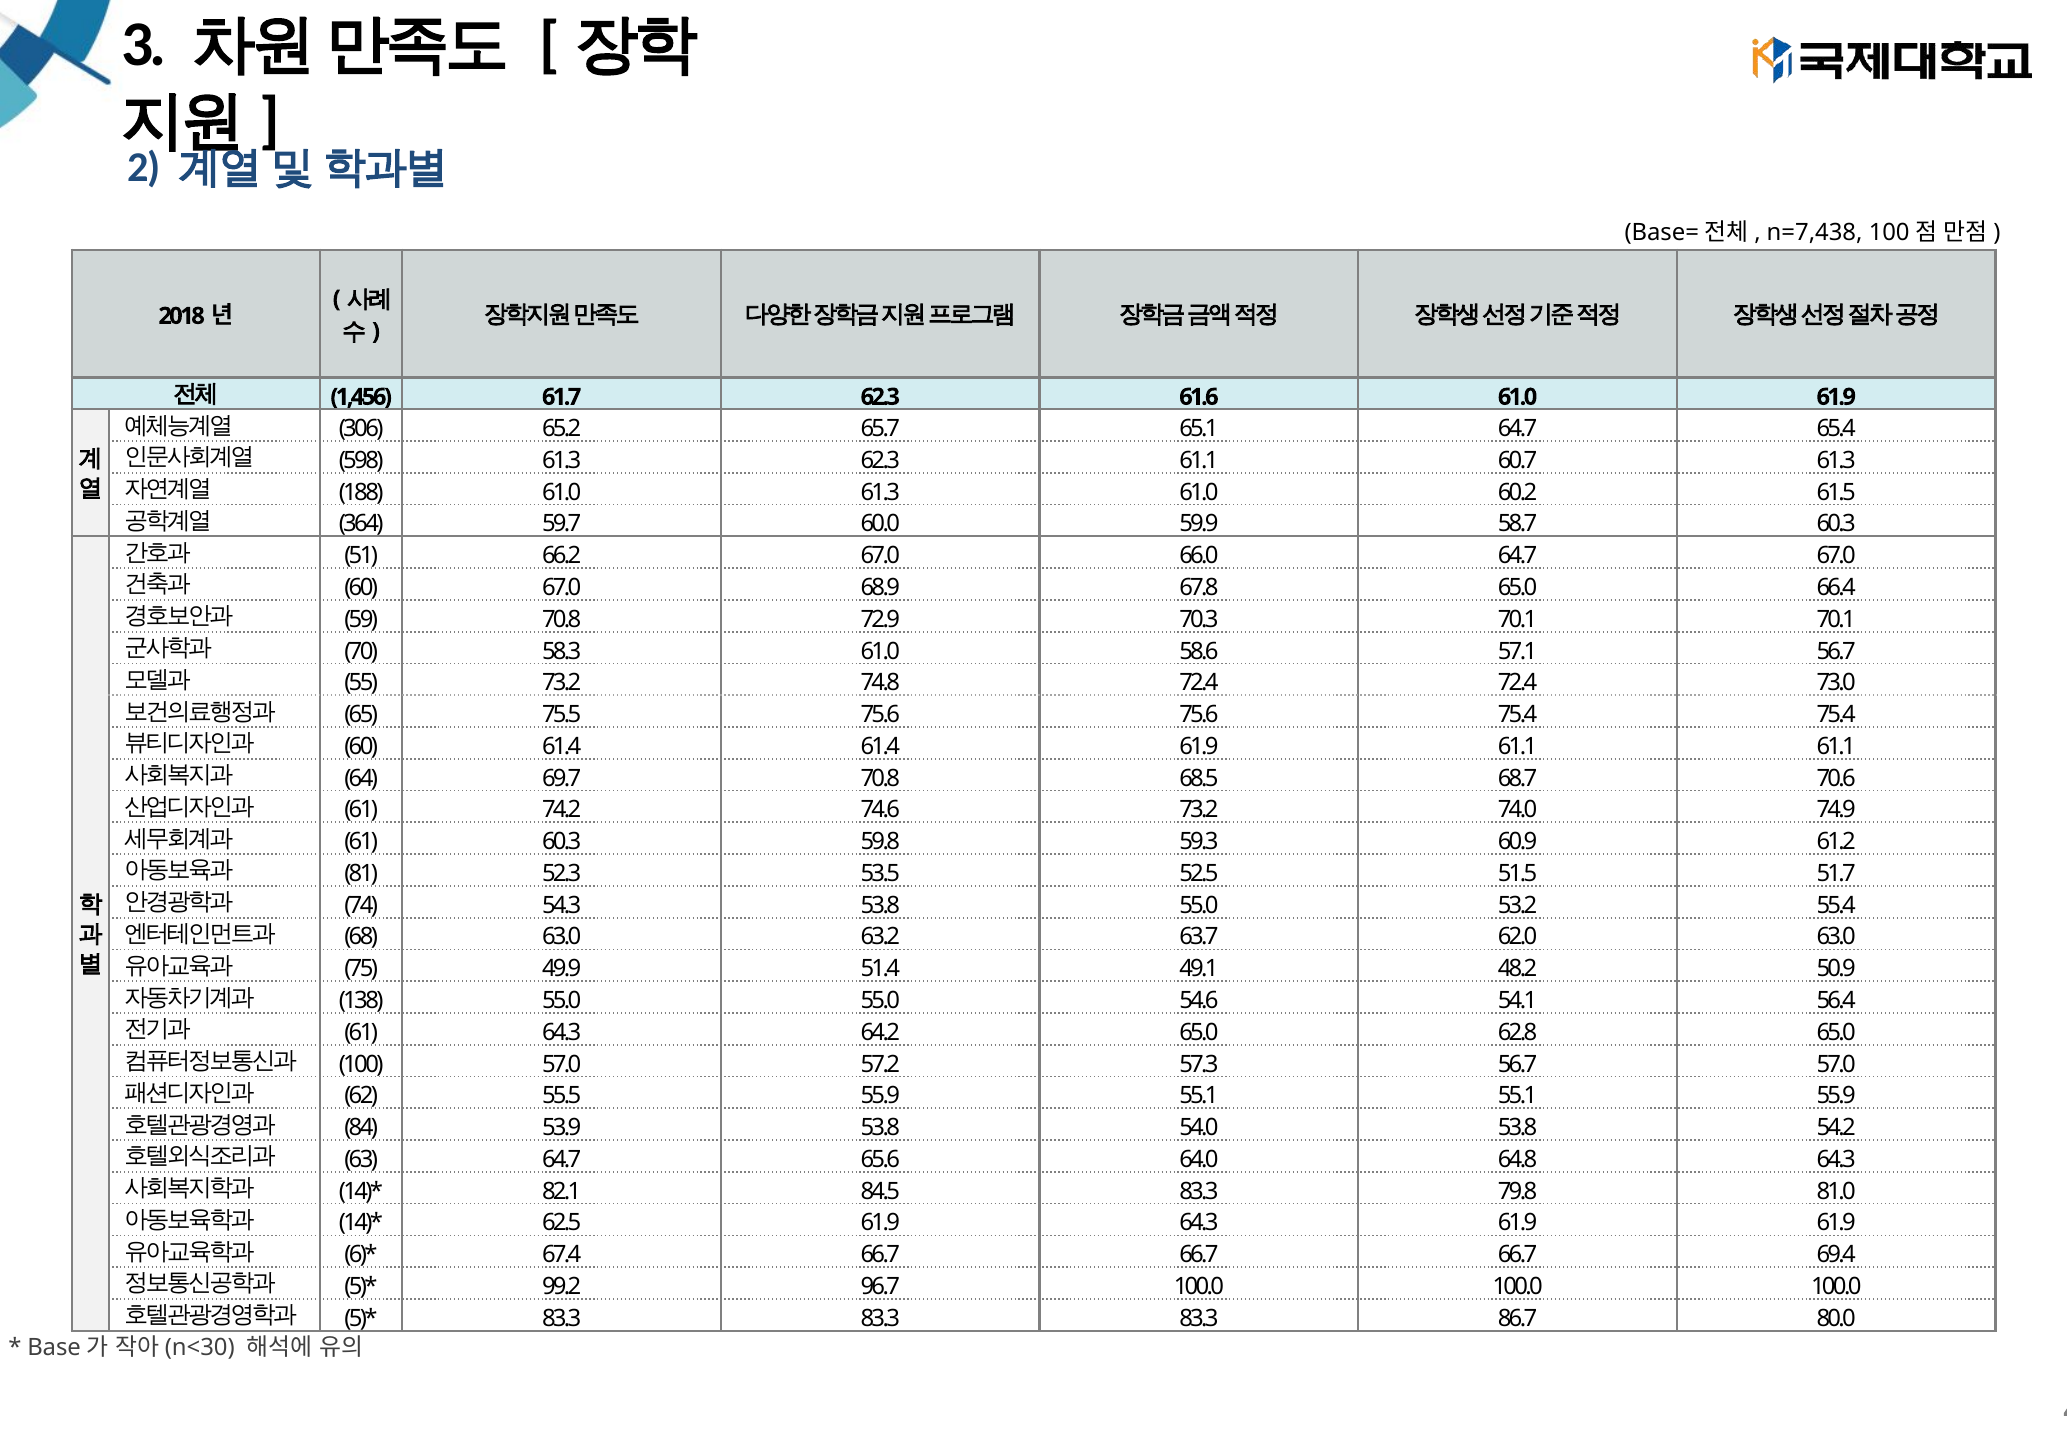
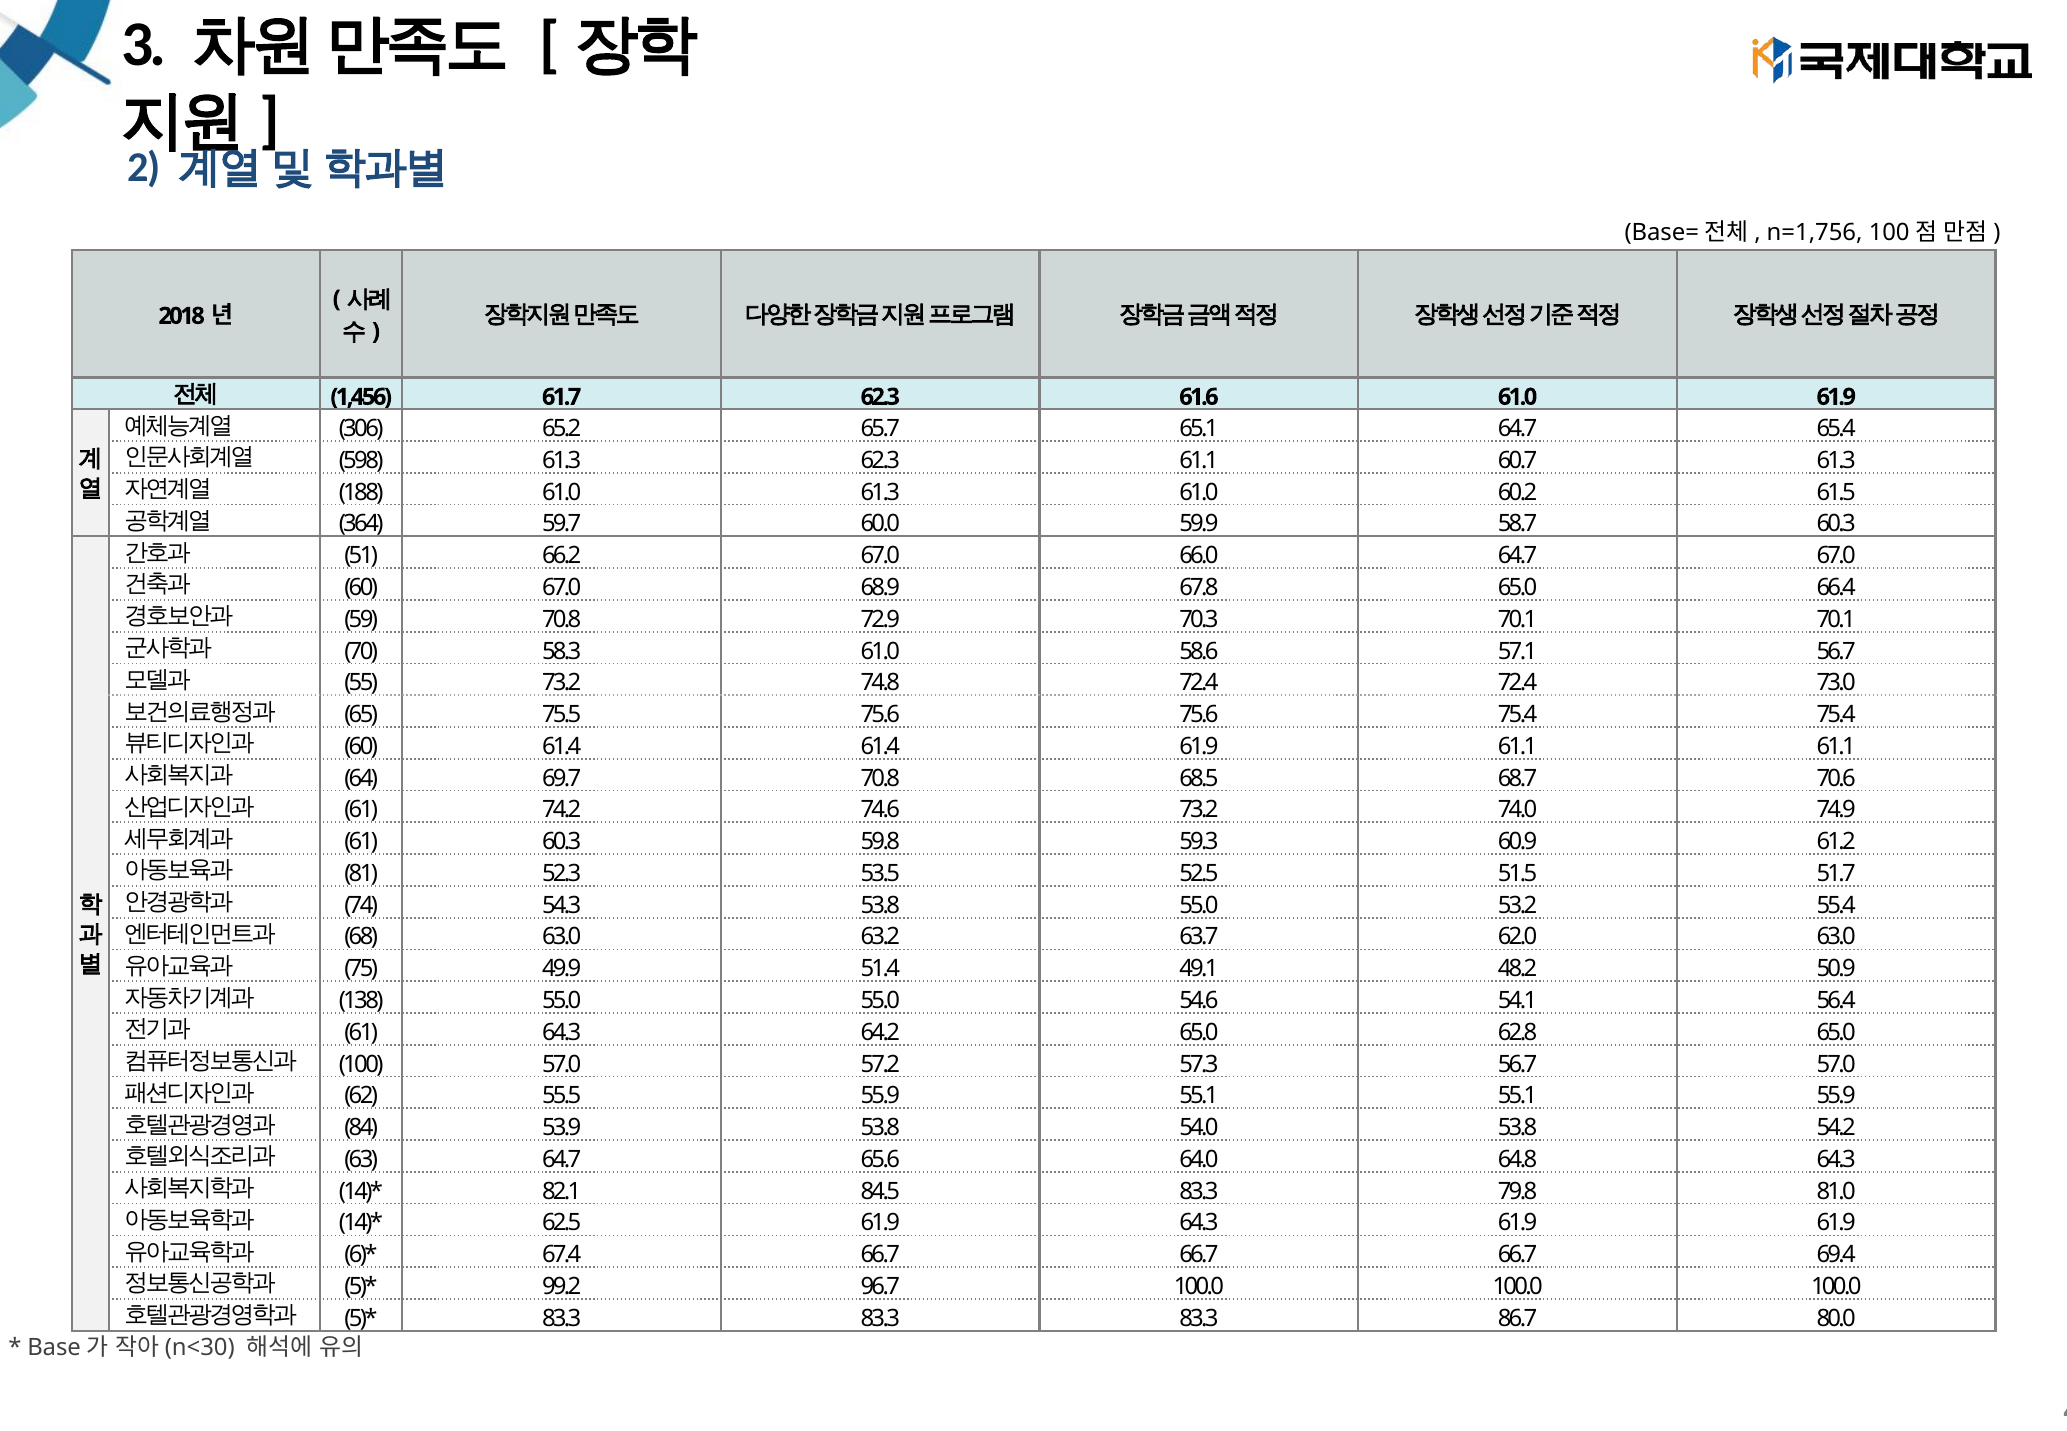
n=7,438: n=7,438 -> n=1,756
